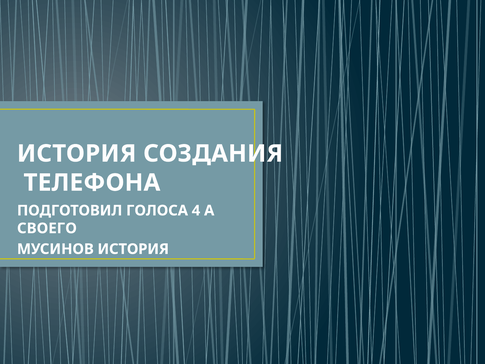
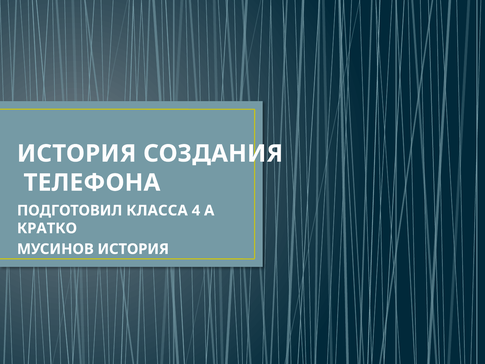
ГОЛОСА: ГОЛОСА -> КЛАССА
СВОЕГО: СВОЕГО -> КРАТКО
